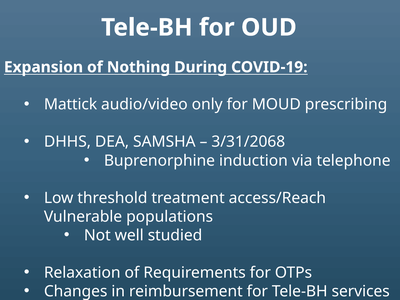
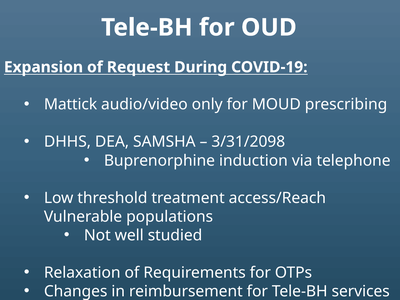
Nothing: Nothing -> Request
3/31/2068: 3/31/2068 -> 3/31/2098
